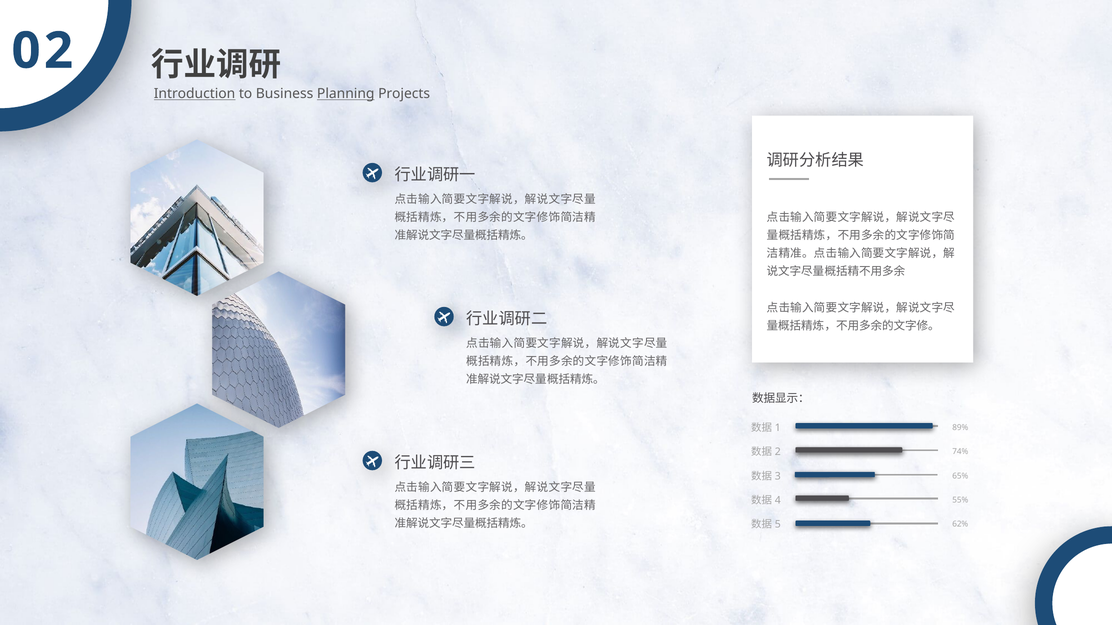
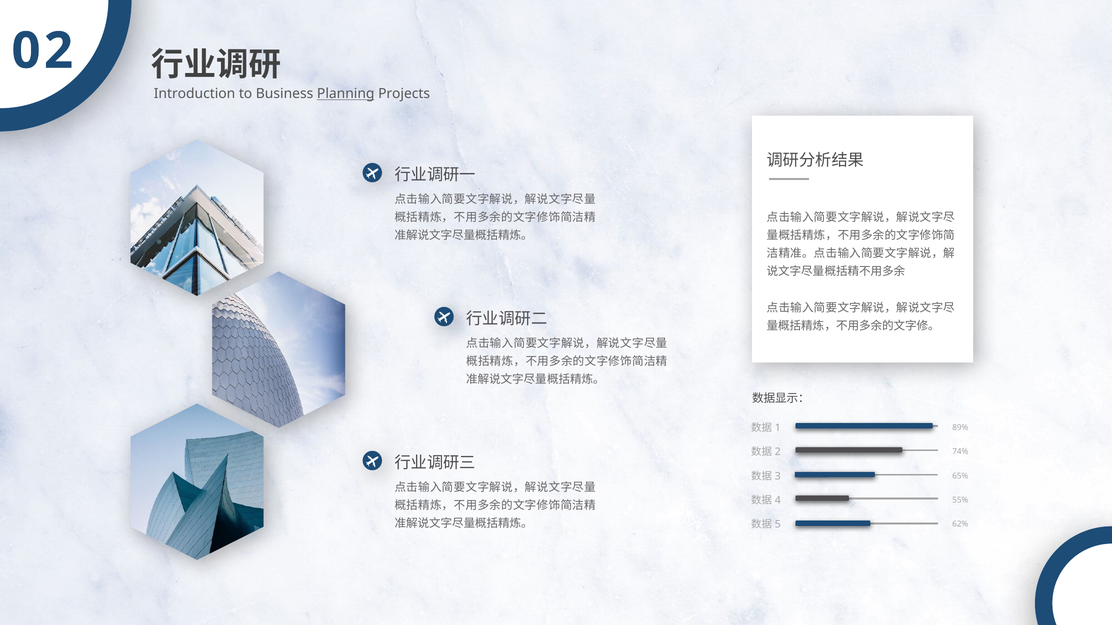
Introduction underline: present -> none
